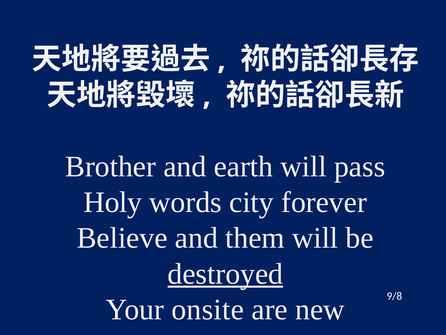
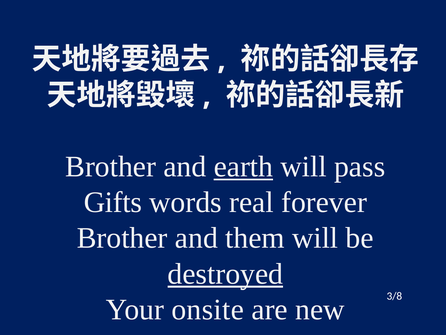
earth underline: none -> present
Holy: Holy -> Gifts
city: city -> real
Believe at (122, 238): Believe -> Brother
9/8: 9/8 -> 3/8
